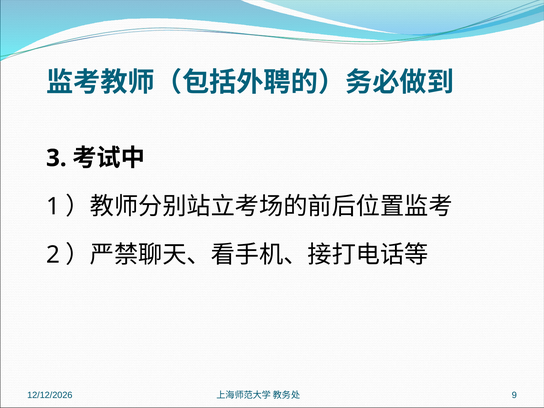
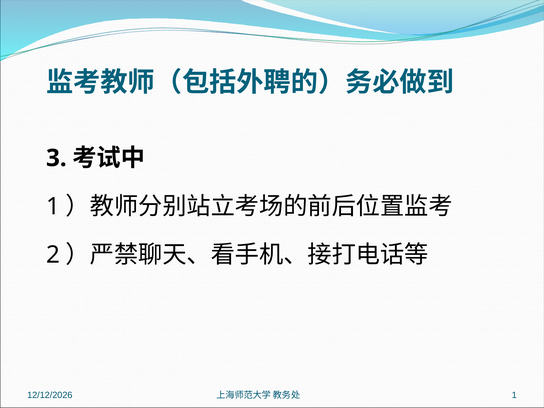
9 at (514, 395): 9 -> 1
